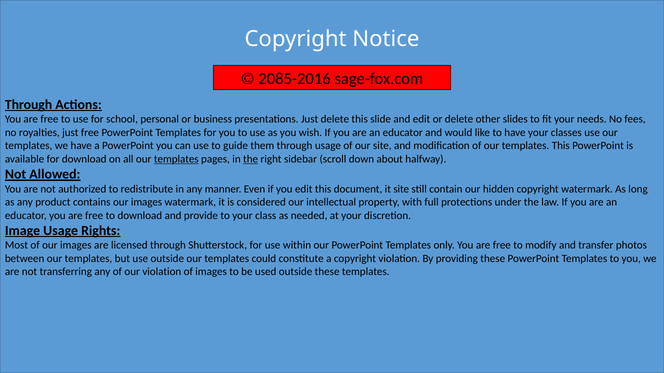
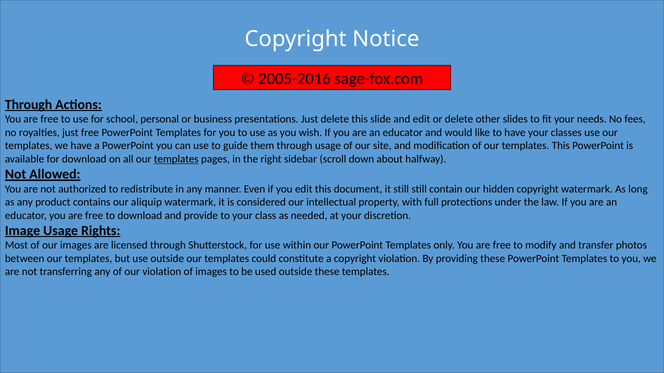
2085-2016: 2085-2016 -> 2005-2016
the at (251, 159) underline: present -> none
it site: site -> still
contains our images: images -> aliquip
